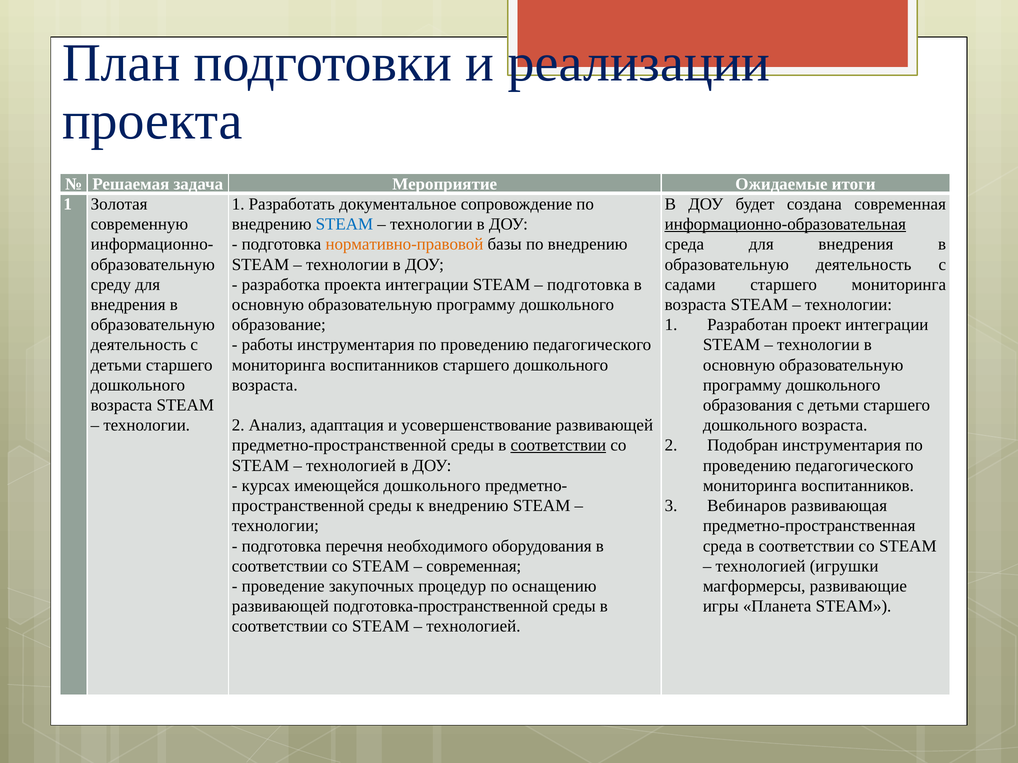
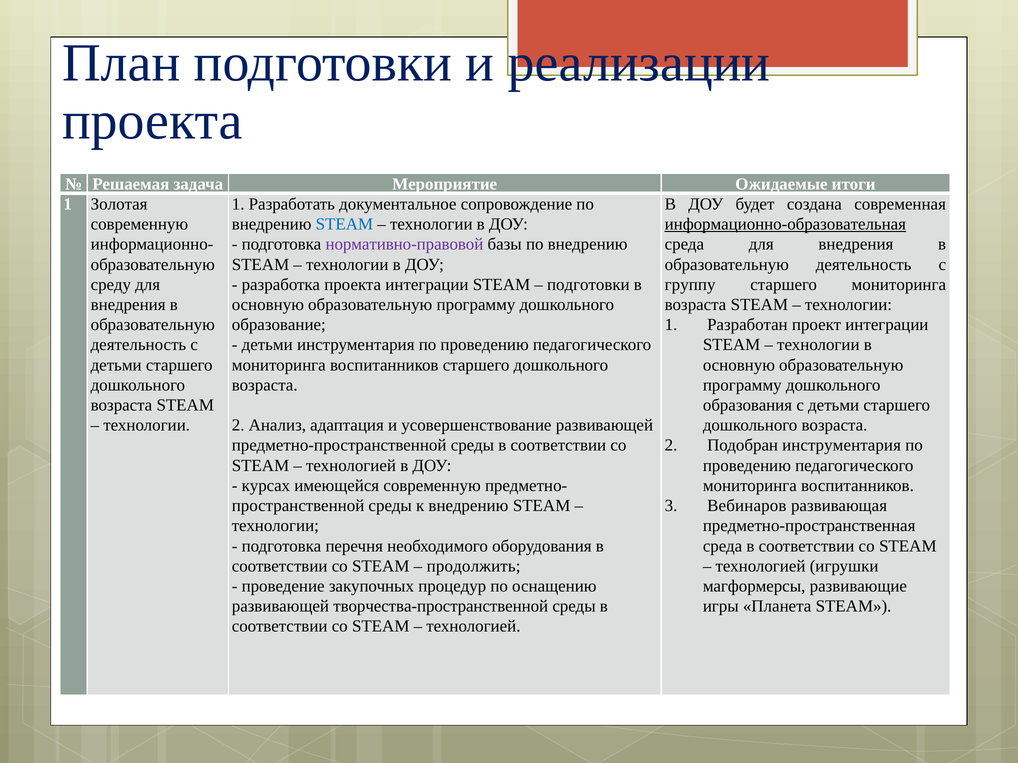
нормативно-правовой colour: orange -> purple
подготовка at (588, 285): подготовка -> подготовки
садами: садами -> группу
работы at (267, 345): работы -> детьми
соответствии at (558, 446) underline: present -> none
имеющейся дошкольного: дошкольного -> современную
современная at (474, 566): современная -> продолжить
подготовка-пространственной: подготовка-пространственной -> творчества-пространственной
